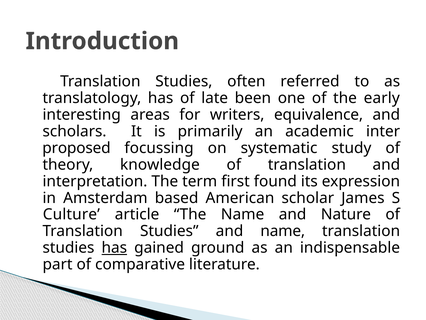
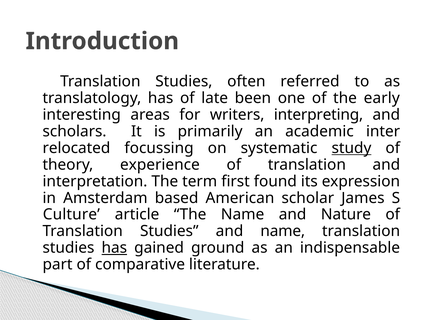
equivalence: equivalence -> interpreting
proposed: proposed -> relocated
study underline: none -> present
knowledge: knowledge -> experience
